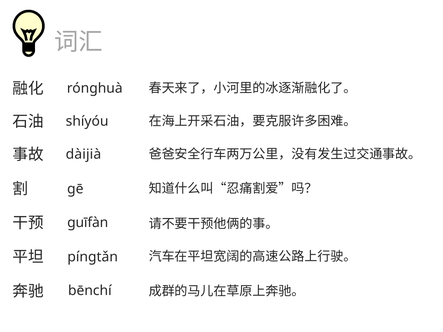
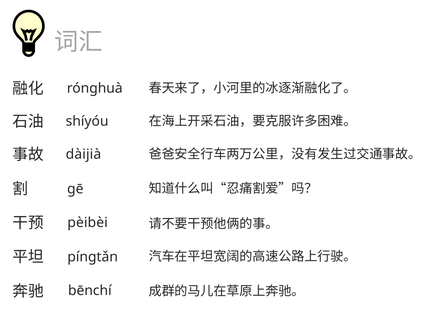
guīfàn: guīfàn -> pèibèi
